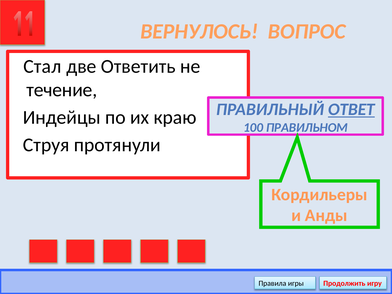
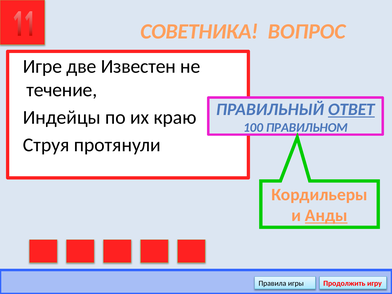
ВЕРНУЛОСЬ: ВЕРНУЛОСЬ -> СОВЕТНИКА
Стал: Стал -> Игре
Ответить: Ответить -> Известен
Анды underline: none -> present
